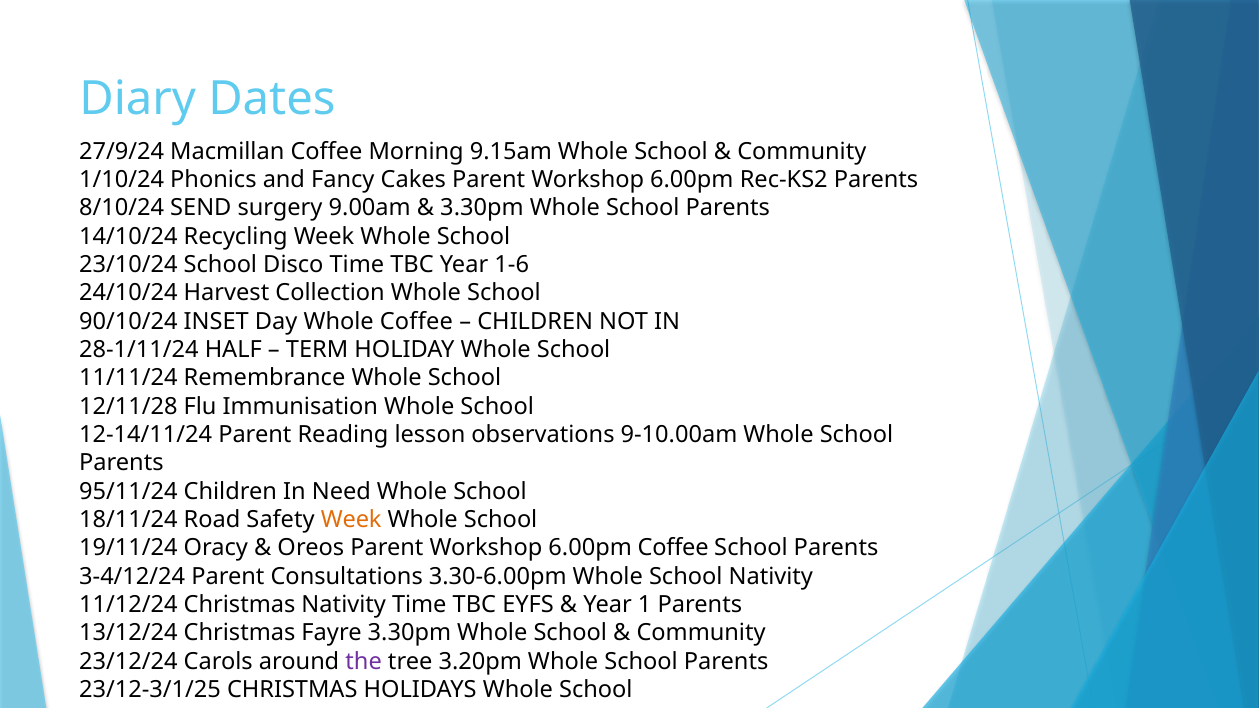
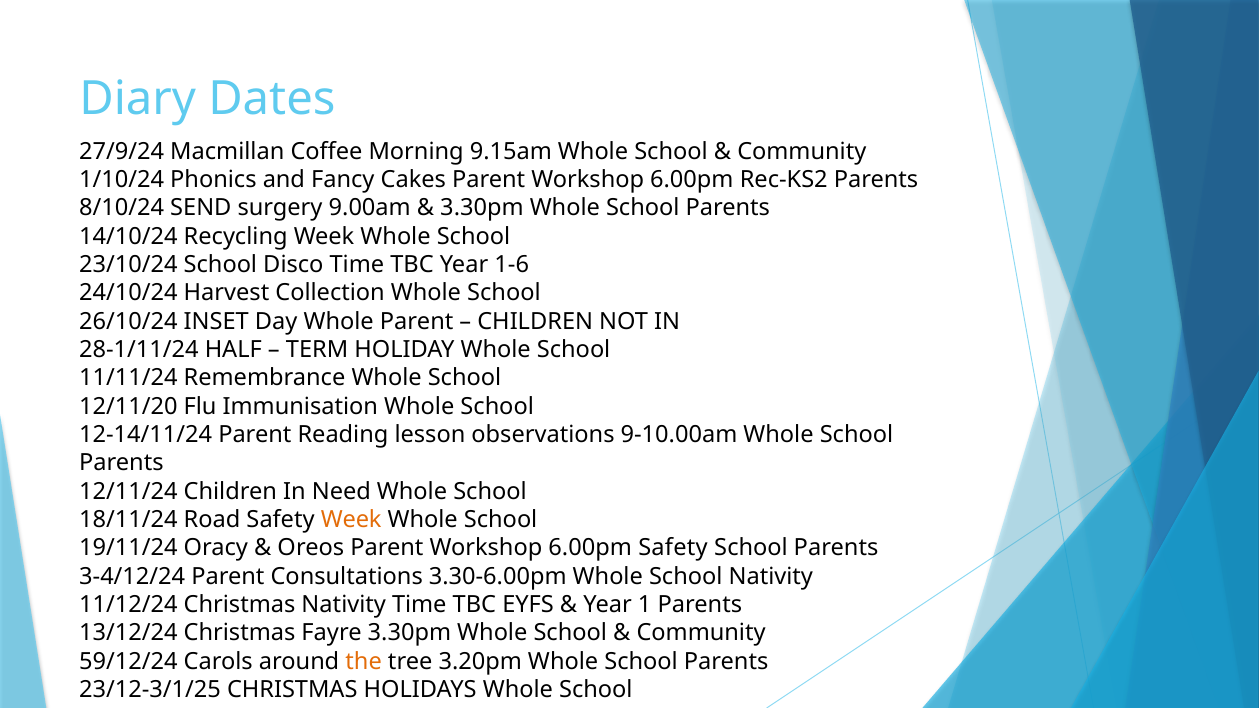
90/10/24: 90/10/24 -> 26/10/24
Whole Coffee: Coffee -> Parent
12/11/28: 12/11/28 -> 12/11/20
95/11/24: 95/11/24 -> 12/11/24
6.00pm Coffee: Coffee -> Safety
23/12/24: 23/12/24 -> 59/12/24
the colour: purple -> orange
